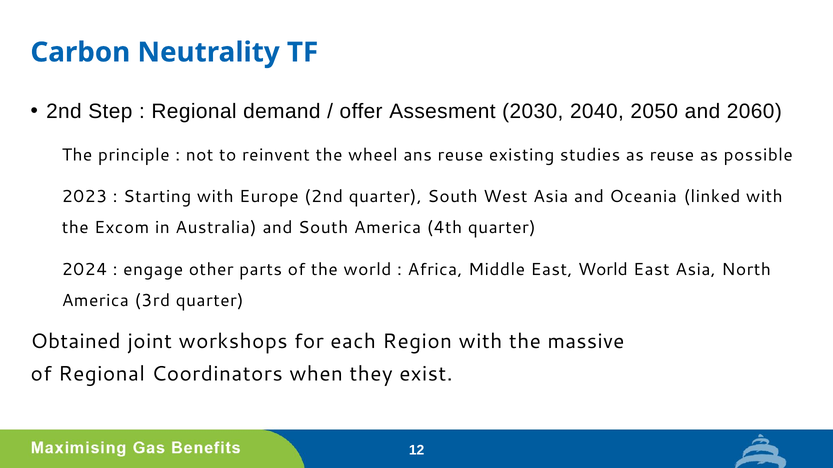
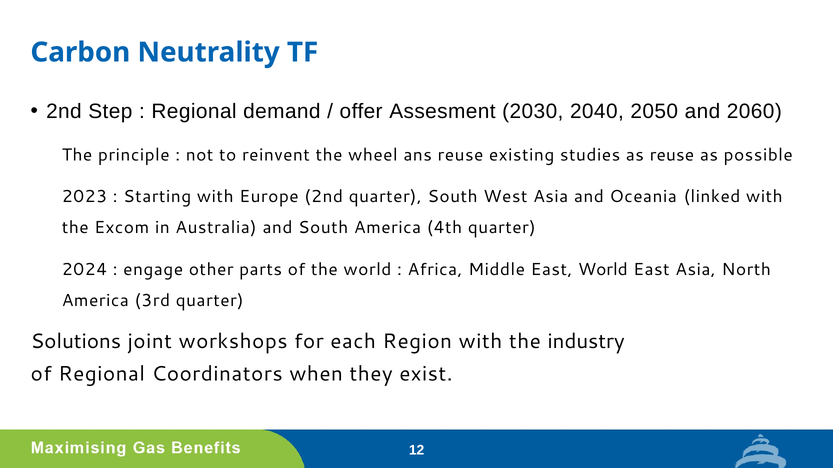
Obtained: Obtained -> Solutions
massive: massive -> industry
